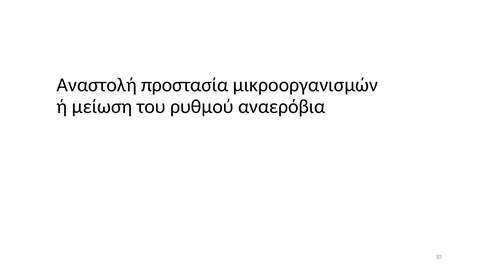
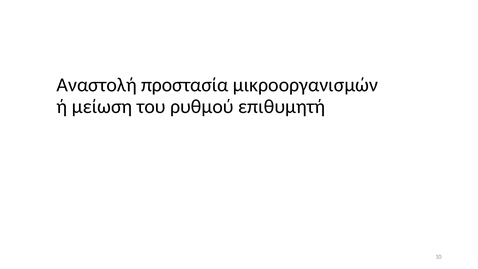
αναερόβια: αναερόβια -> επιθυμητή
